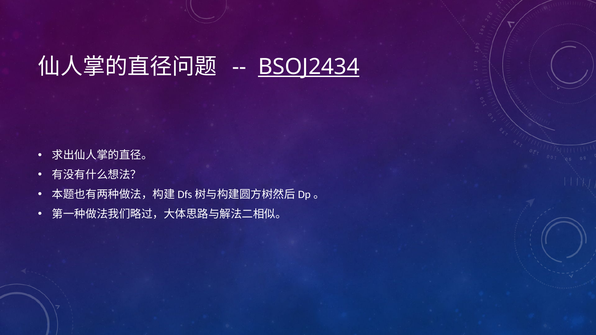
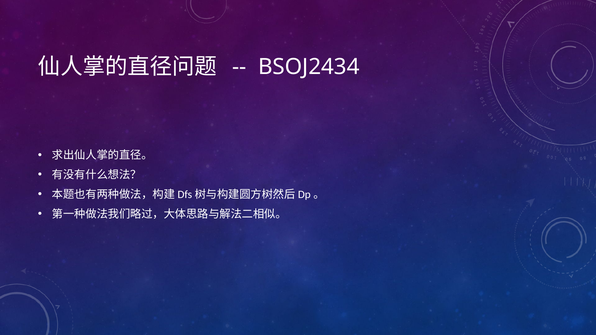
BSOJ2434 underline: present -> none
